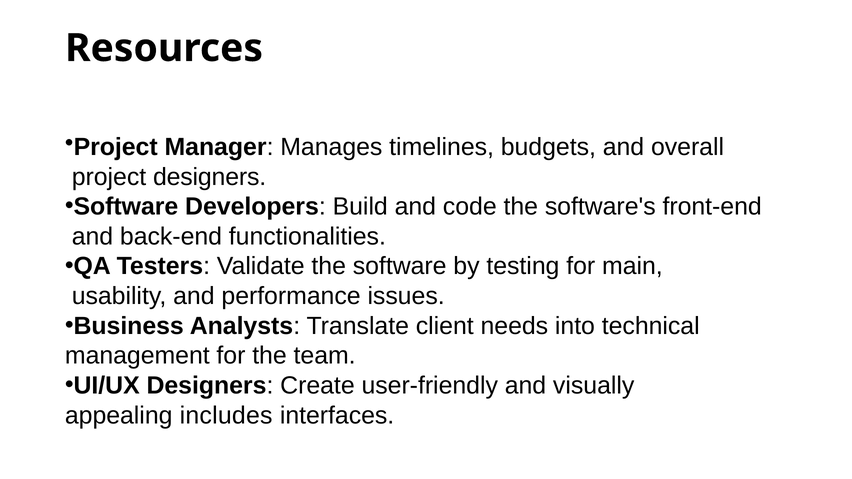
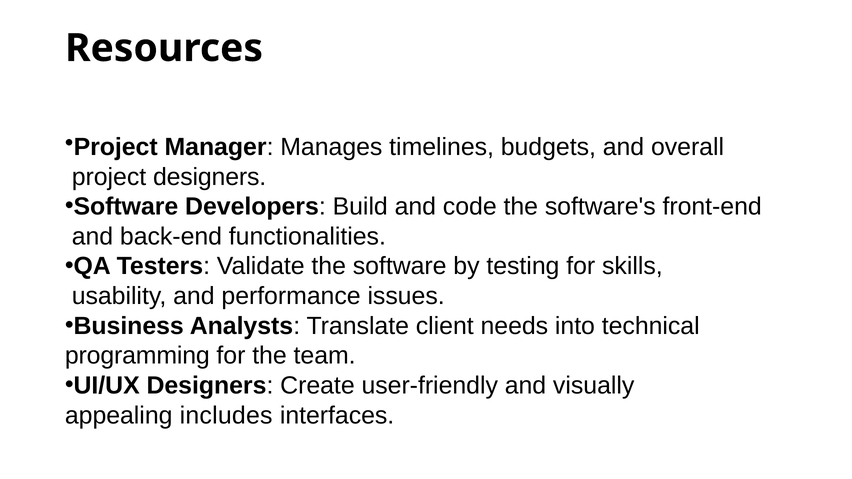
main: main -> skills
management: management -> programming
